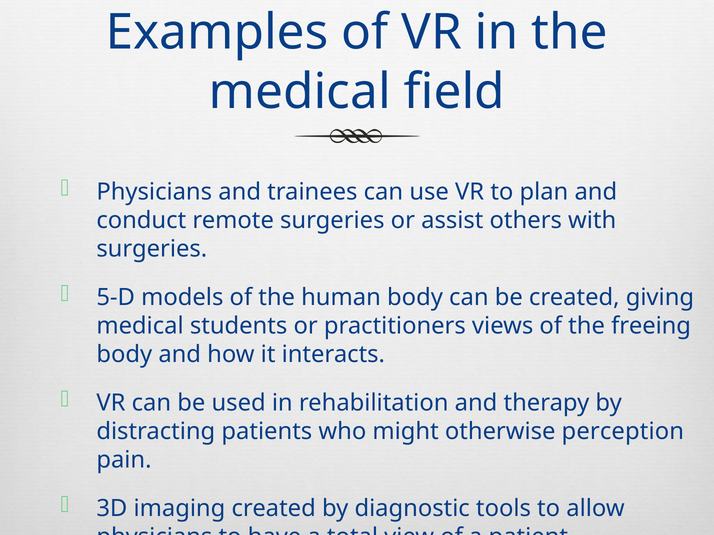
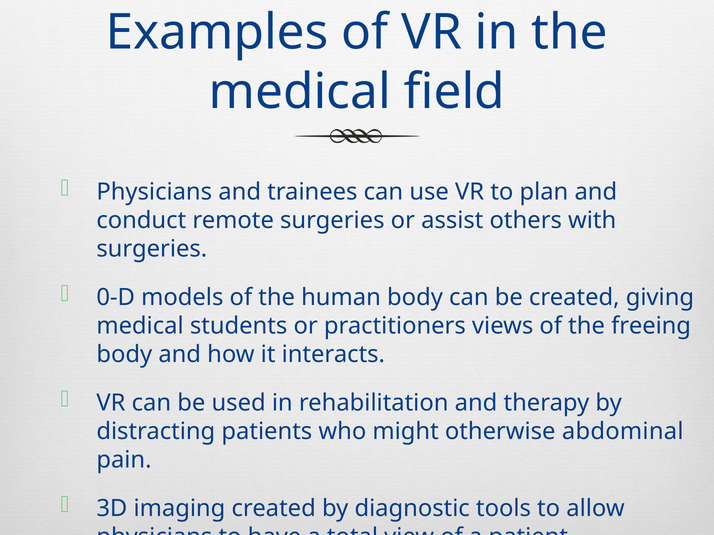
5-D: 5-D -> 0-D
perception: perception -> abdominal
